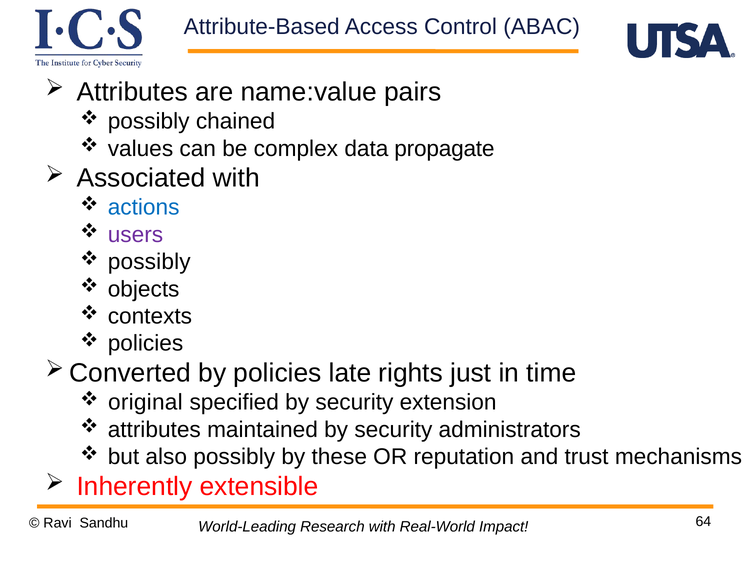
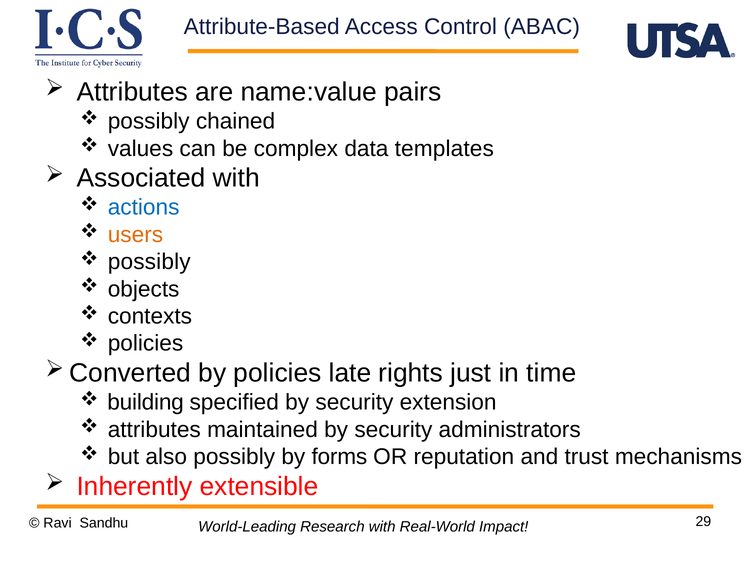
propagate: propagate -> templates
users colour: purple -> orange
original: original -> building
these: these -> forms
64: 64 -> 29
